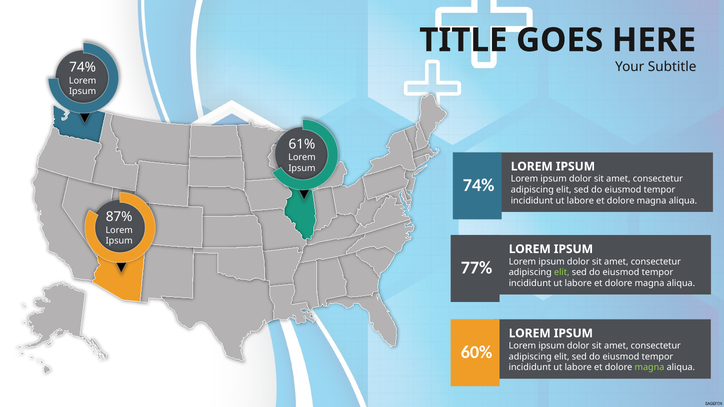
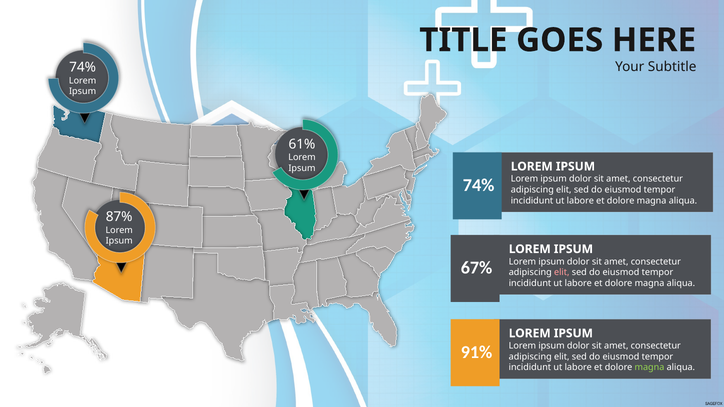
77%: 77% -> 67%
elit at (562, 273) colour: light green -> pink
60%: 60% -> 91%
